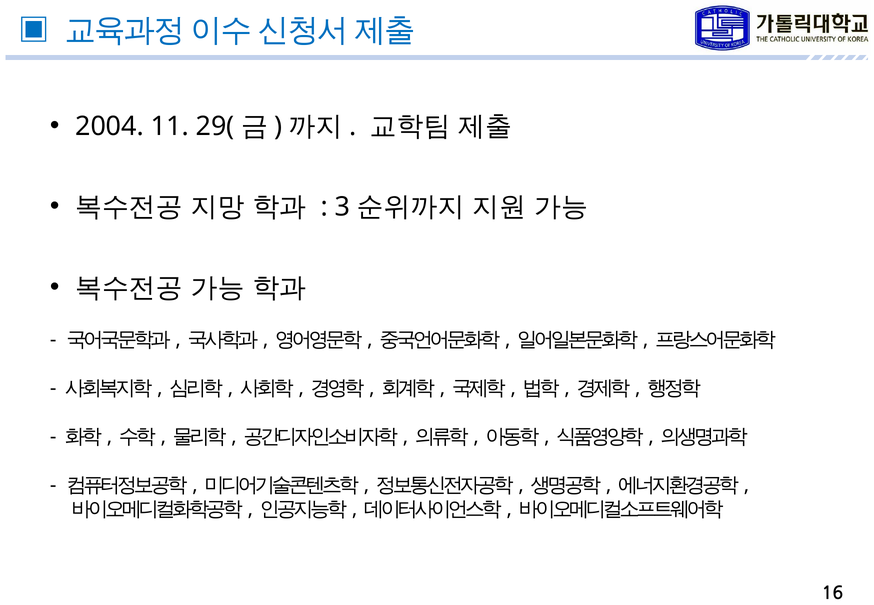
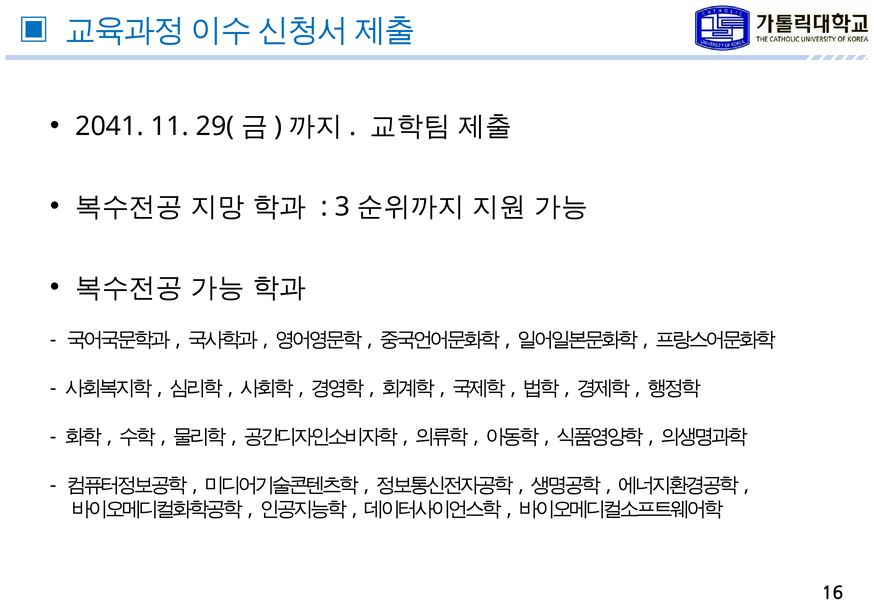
2004: 2004 -> 2041
